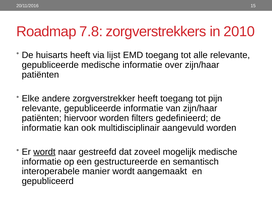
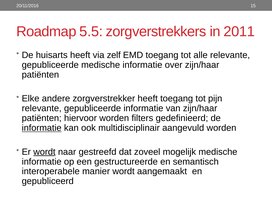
7.8: 7.8 -> 5.5
2010: 2010 -> 2011
lijst: lijst -> zelf
informatie at (42, 128) underline: none -> present
